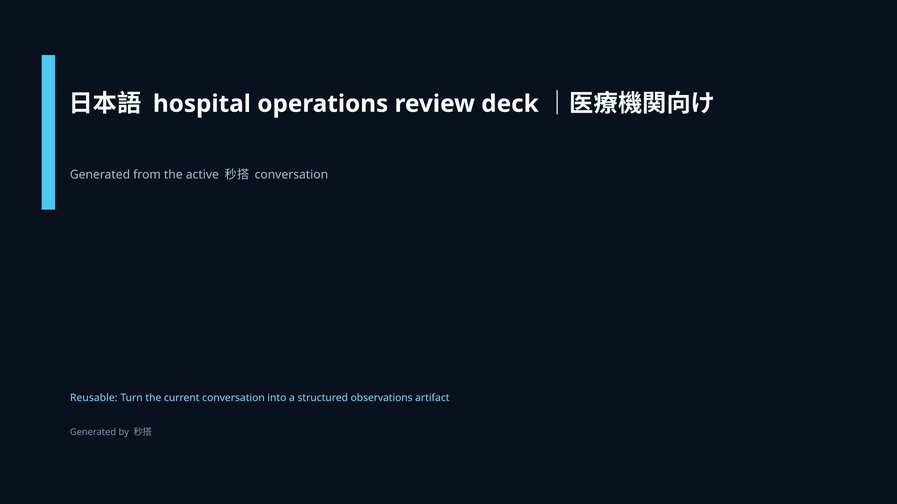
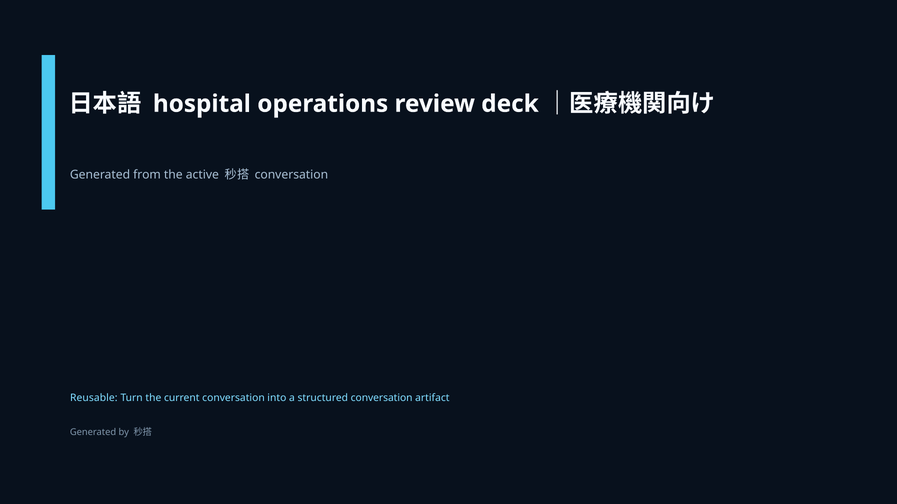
structured observations: observations -> conversation
